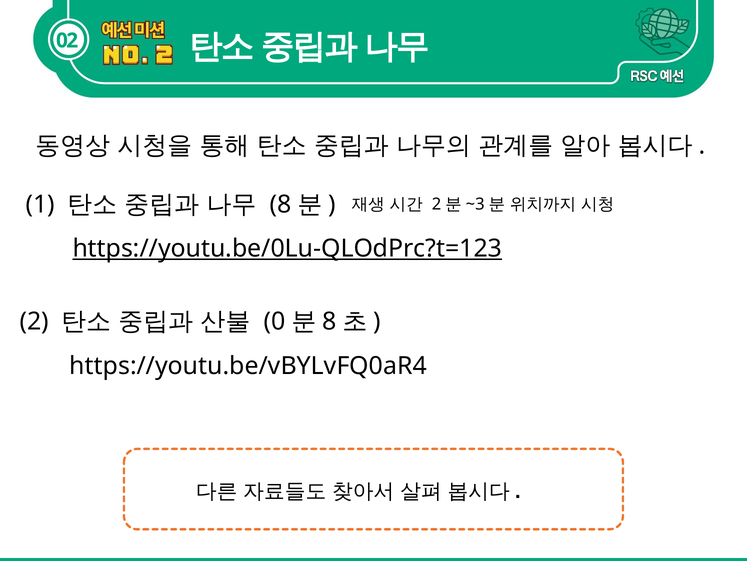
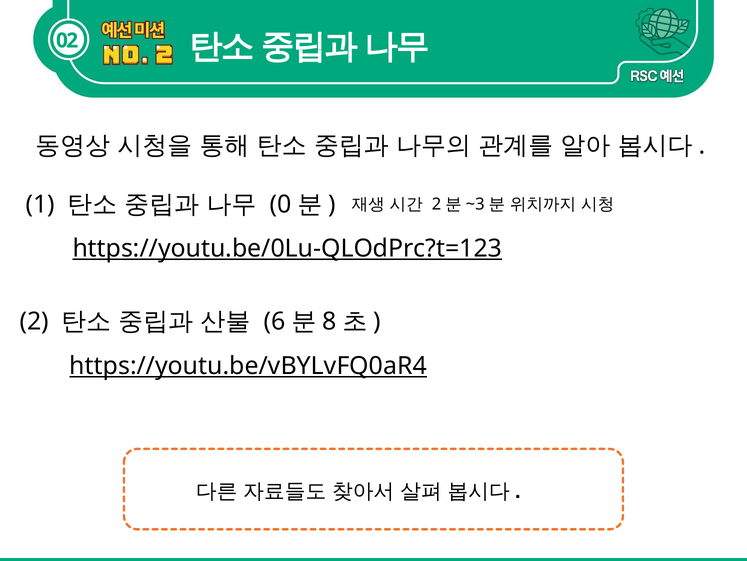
8 at (281, 204): 8 -> 0
0: 0 -> 6
https://youtu.be/vBYLvFQ0aR4 underline: none -> present
